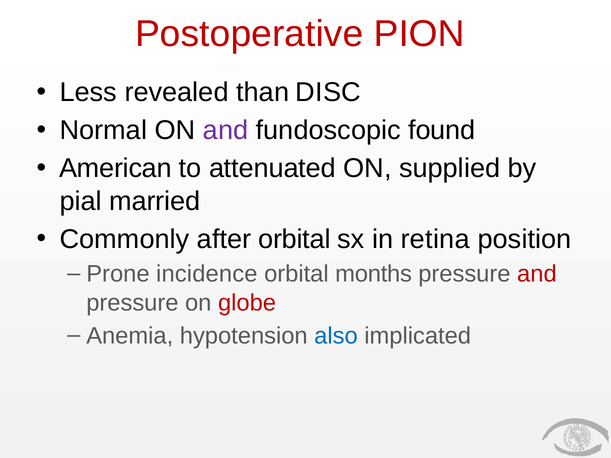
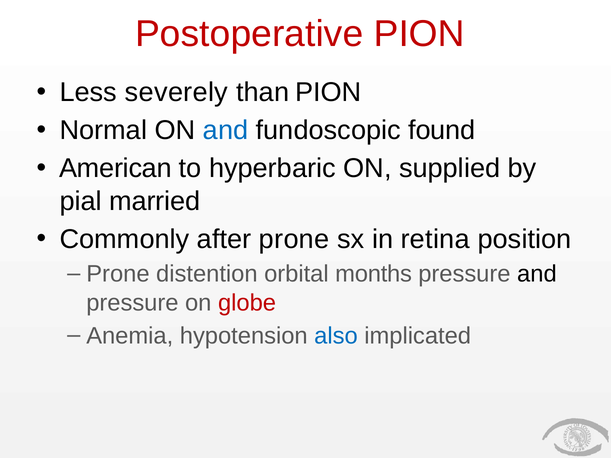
revealed: revealed -> severely
than DISC: DISC -> PION
and at (226, 131) colour: purple -> blue
attenuated: attenuated -> hyperbaric
after orbital: orbital -> prone
incidence: incidence -> distention
and at (537, 274) colour: red -> black
